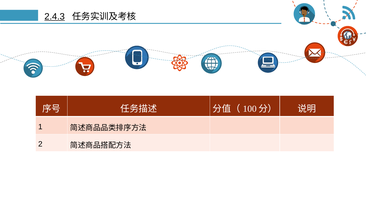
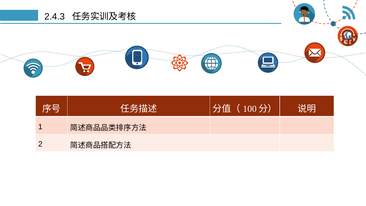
2.4.3 underline: present -> none
